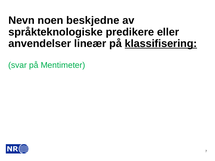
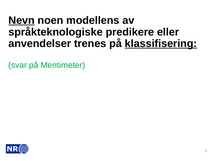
Nevn underline: none -> present
beskjedne: beskjedne -> modellens
lineær: lineær -> trenes
